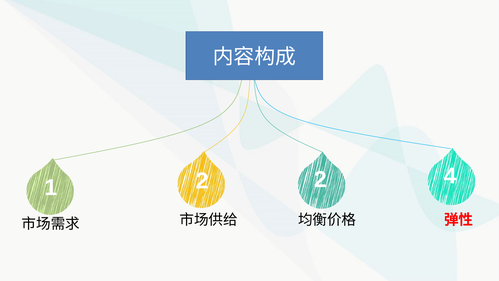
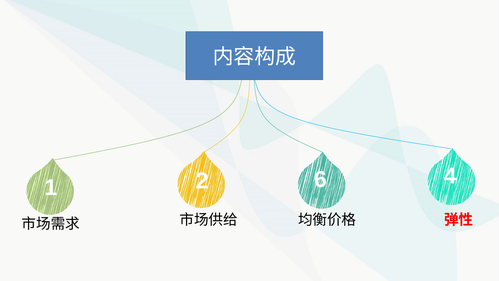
2 2: 2 -> 6
